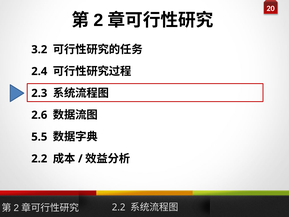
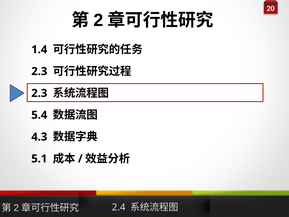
3.2: 3.2 -> 1.4
2.4 at (39, 71): 2.4 -> 2.3
2.6: 2.6 -> 5.4
5.5: 5.5 -> 4.3
2.2 at (39, 159): 2.2 -> 5.1
2.2 at (119, 207): 2.2 -> 2.4
